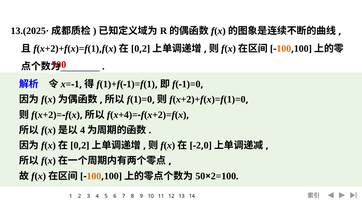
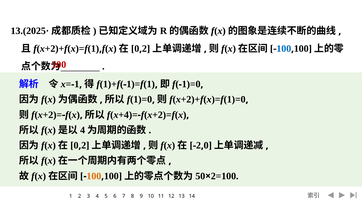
100 at (284, 49) colour: orange -> blue
